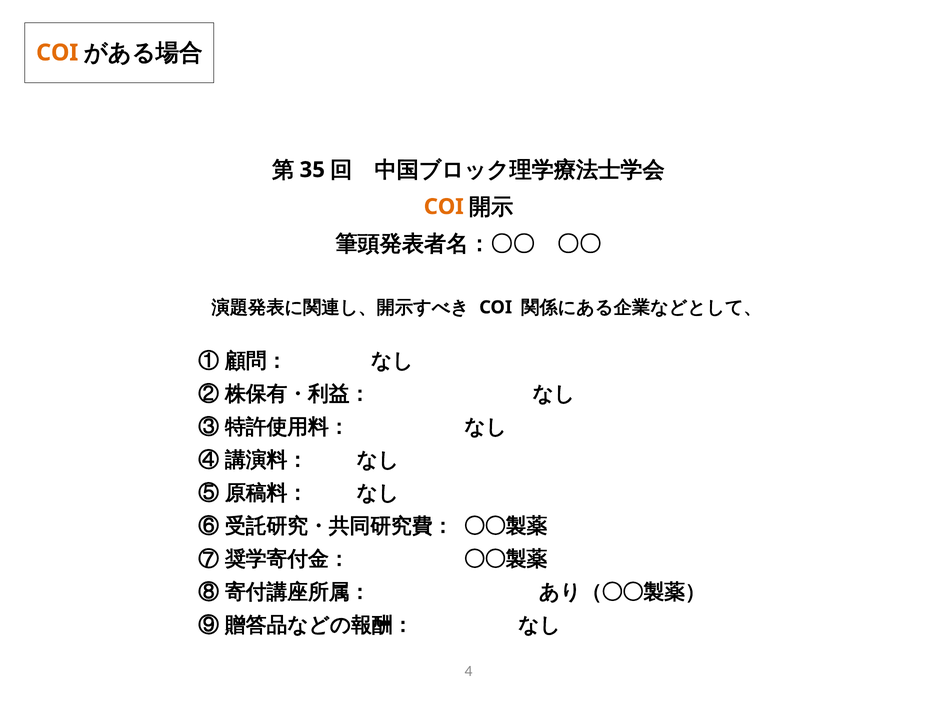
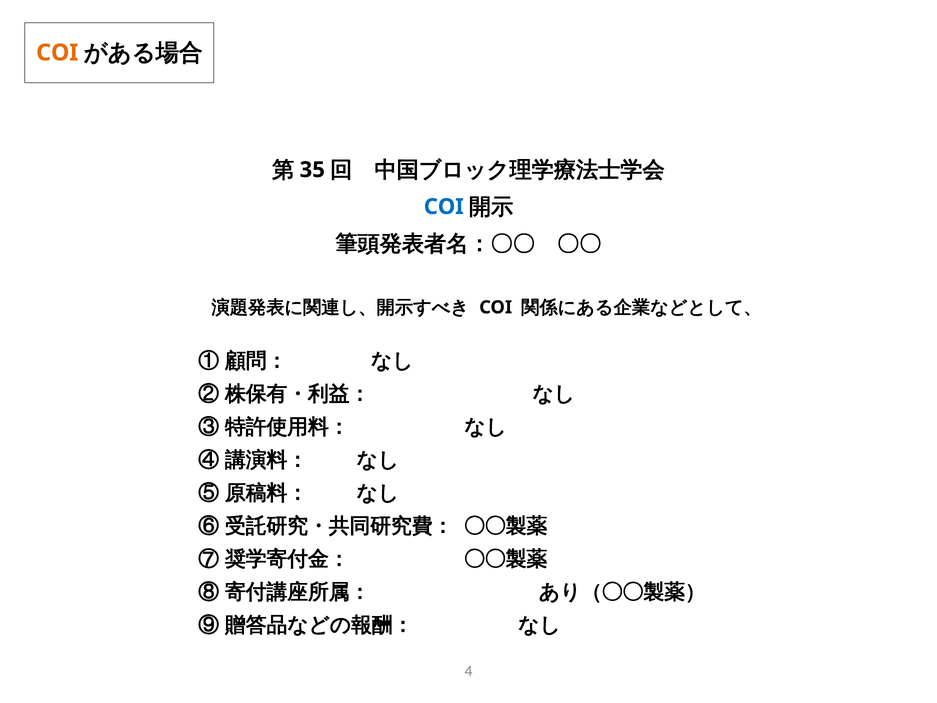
COI at (444, 207) colour: orange -> blue
